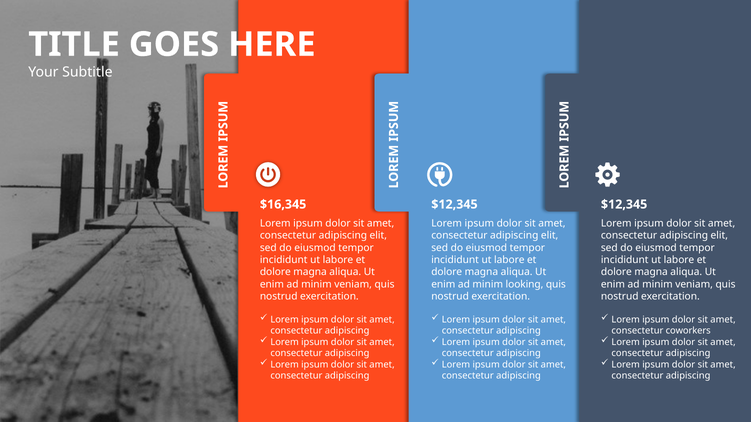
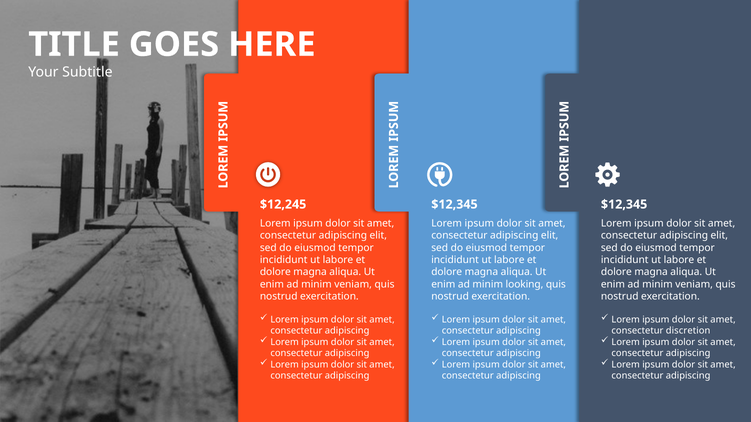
$16,345: $16,345 -> $12,245
coworkers: coworkers -> discretion
